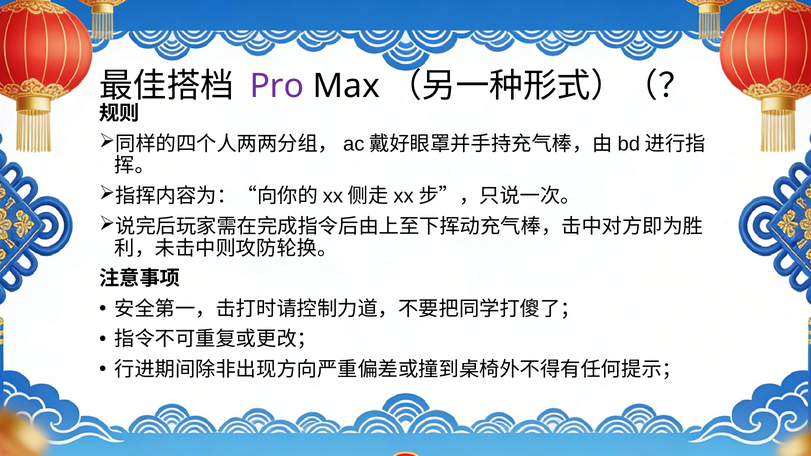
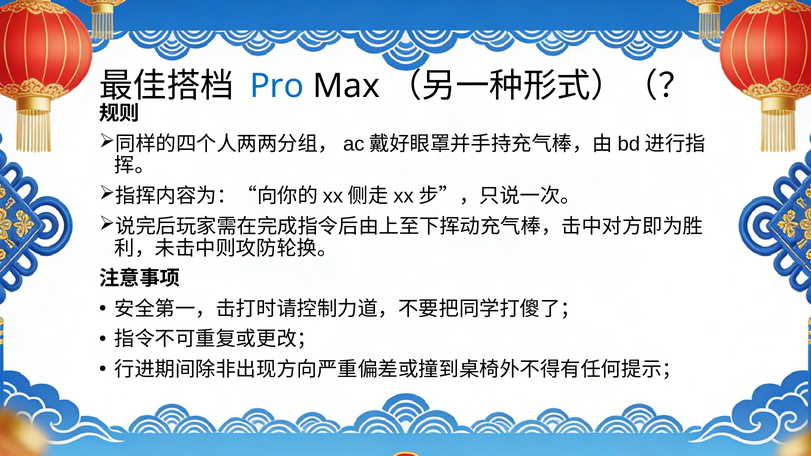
Pro colour: purple -> blue
